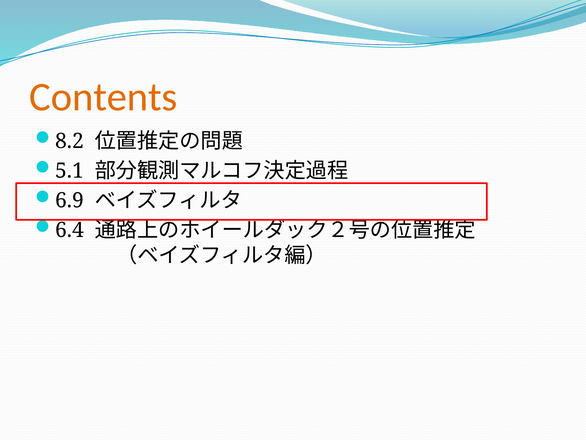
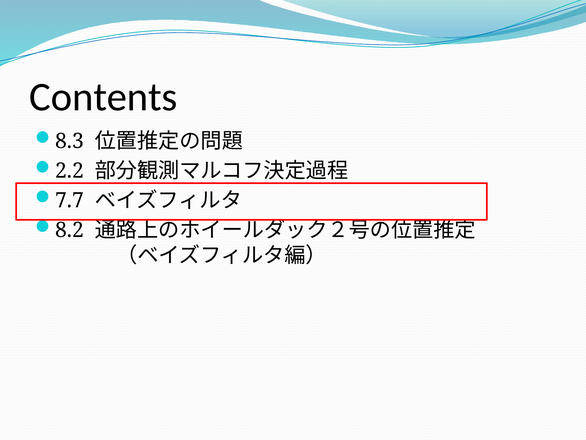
Contents colour: orange -> black
8.2: 8.2 -> 8.3
5.1: 5.1 -> 2.2
6.9: 6.9 -> 7.7
6.4: 6.4 -> 8.2
